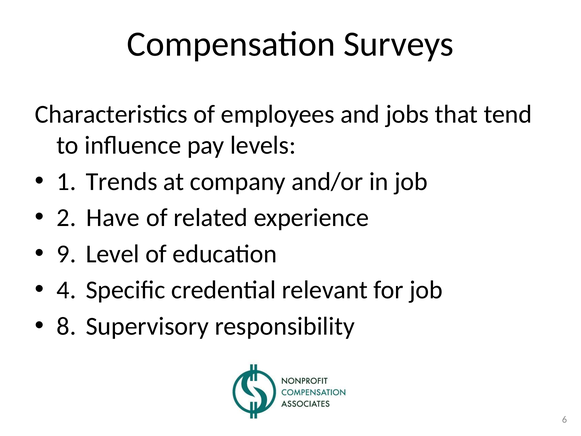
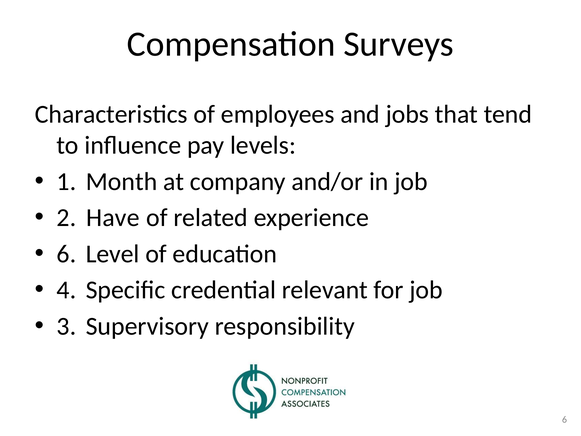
Trends: Trends -> Month
9 at (66, 254): 9 -> 6
8: 8 -> 3
